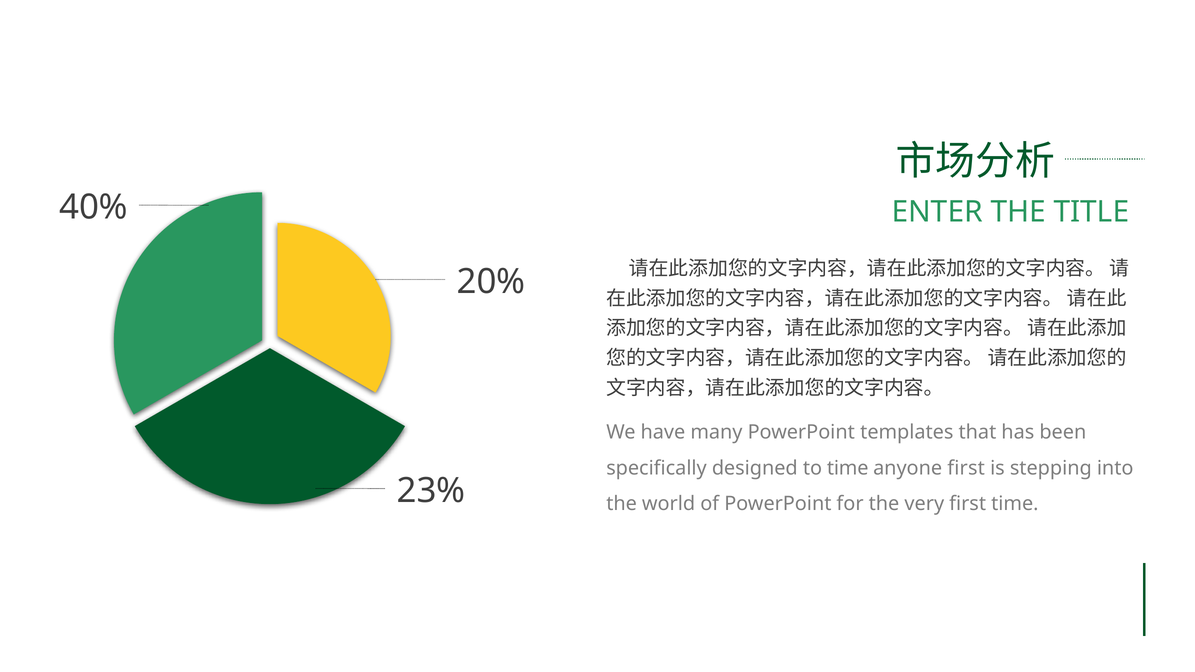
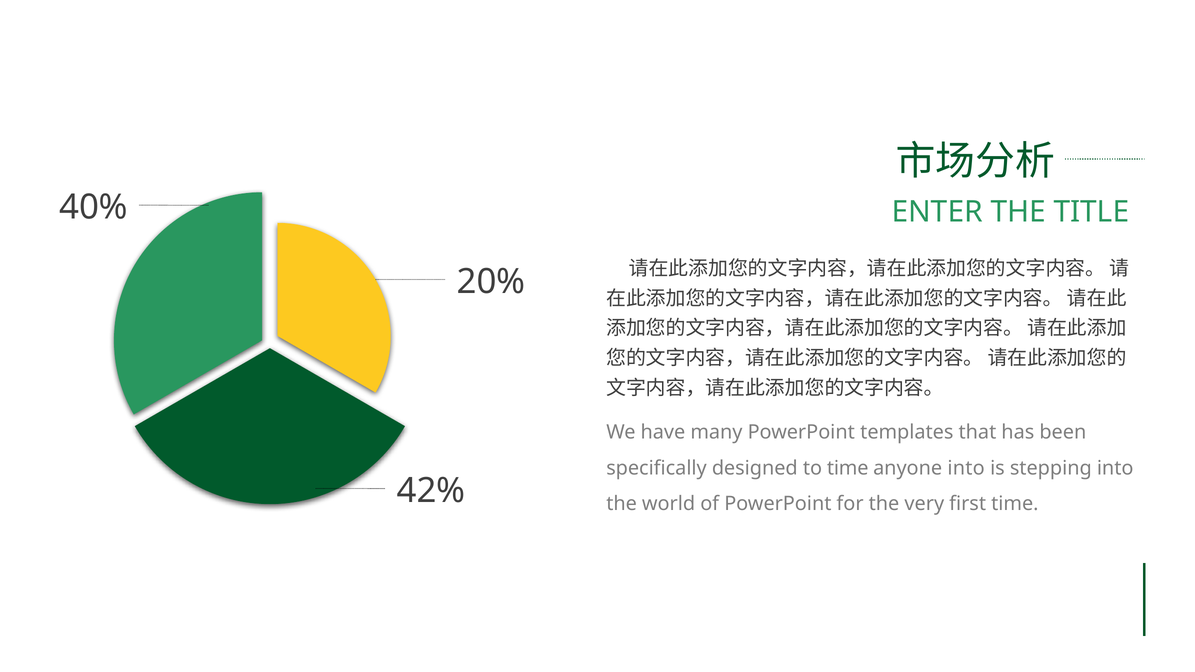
anyone first: first -> into
23%: 23% -> 42%
